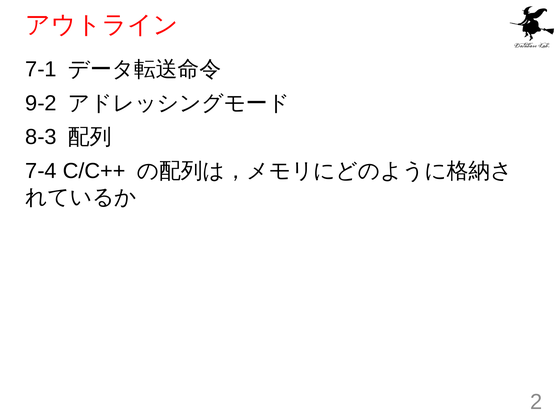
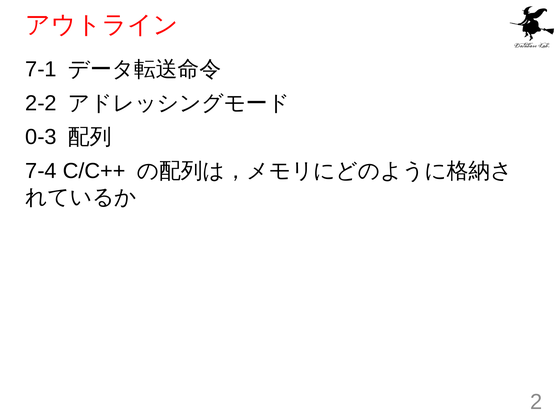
9-2: 9-2 -> 2-2
8-3: 8-3 -> 0-3
